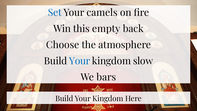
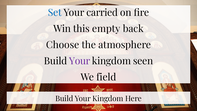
camels: camels -> carried
Your at (80, 61) colour: blue -> purple
slow: slow -> seen
bars: bars -> field
